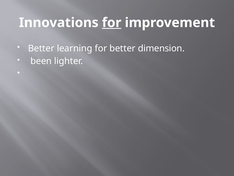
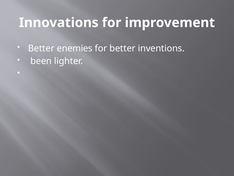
for at (112, 23) underline: present -> none
learning: learning -> enemies
dimension: dimension -> inventions
